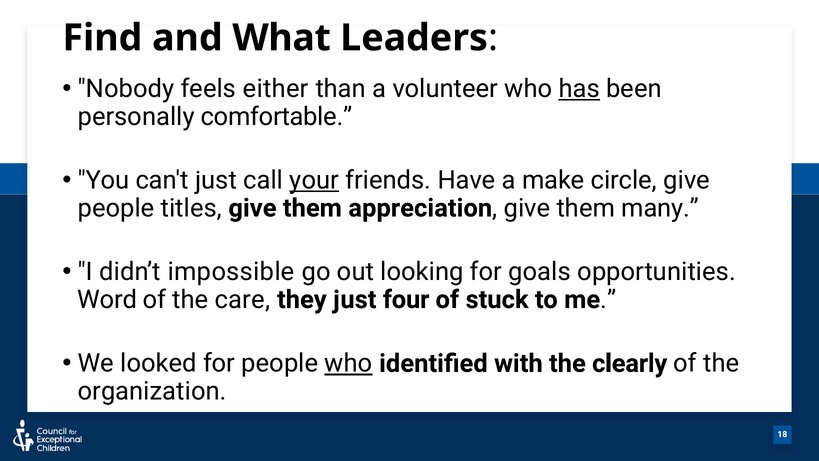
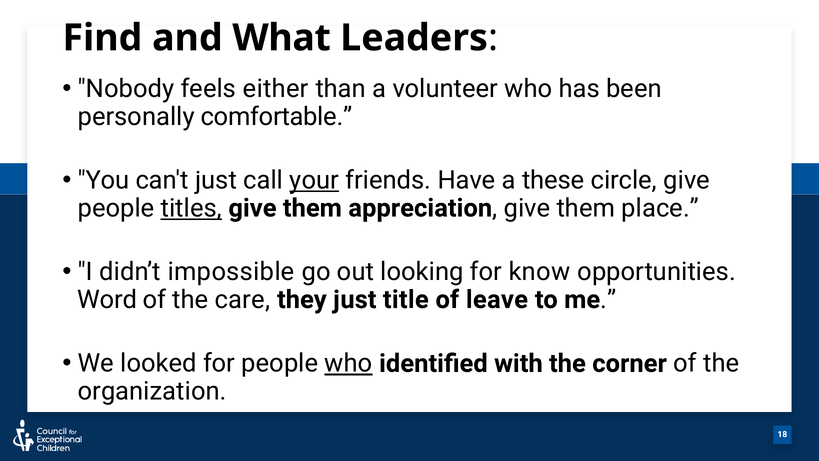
has underline: present -> none
make: make -> these
titles underline: none -> present
many: many -> place
goals: goals -> know
four: four -> title
stuck: stuck -> leave
clearly: clearly -> corner
